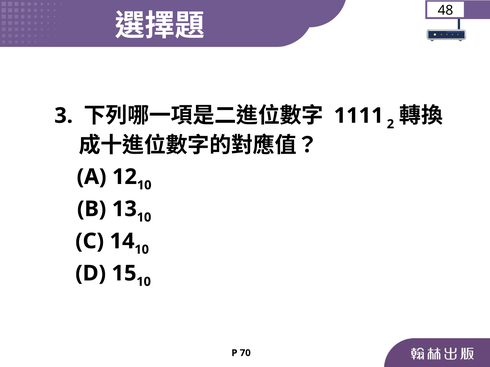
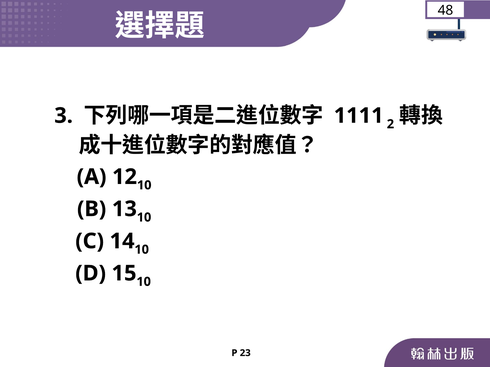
70: 70 -> 23
